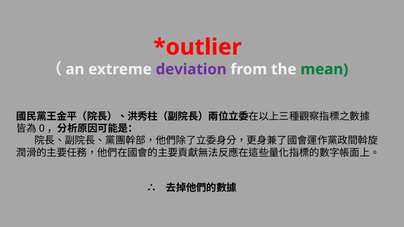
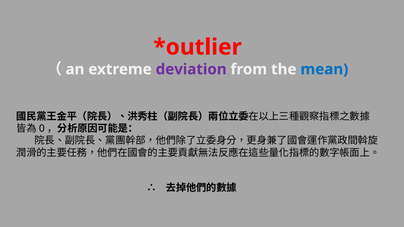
mean colour: green -> blue
